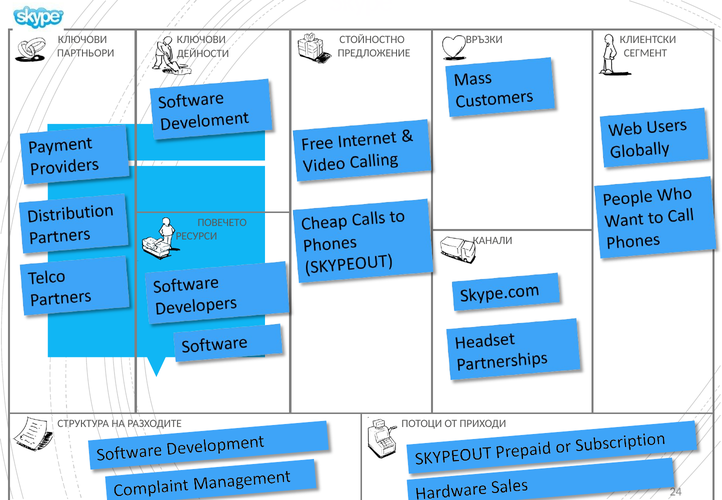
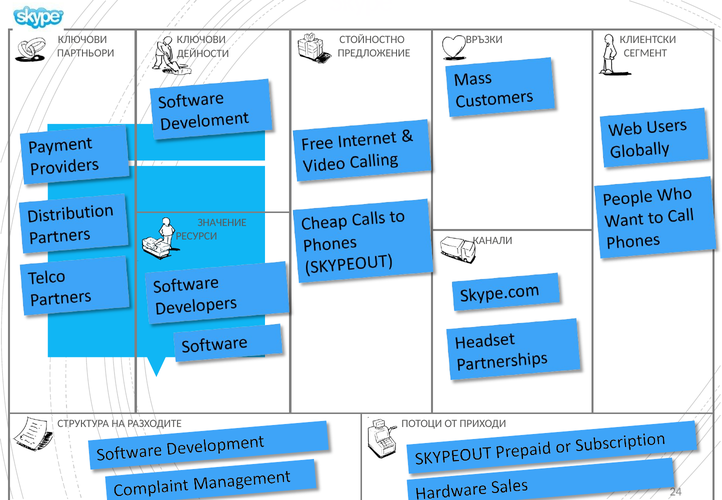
ПОВЕЧЕТО: ПОВЕЧЕТО -> ЗНАЧЕНИЕ
